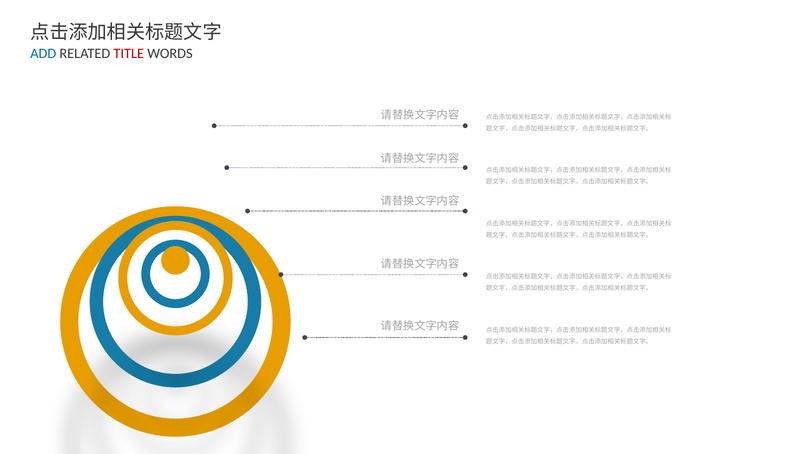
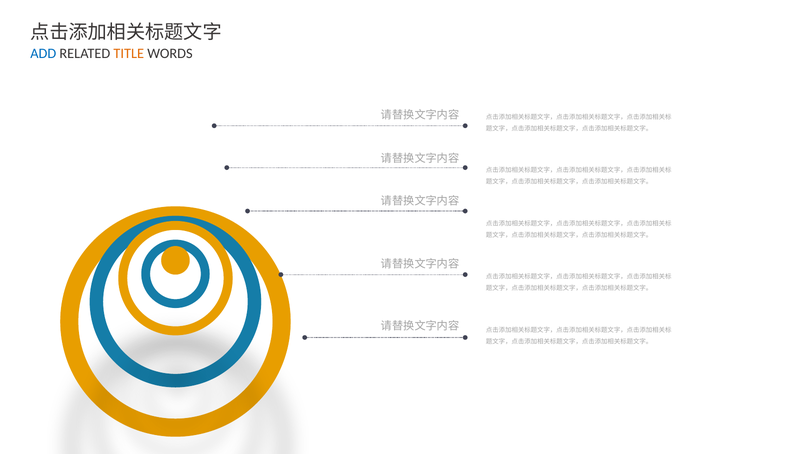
TITLE colour: red -> orange
